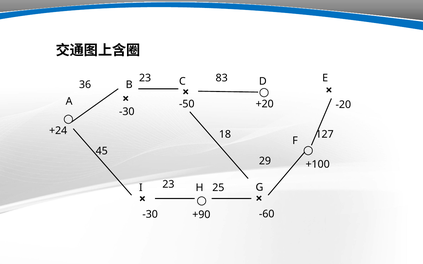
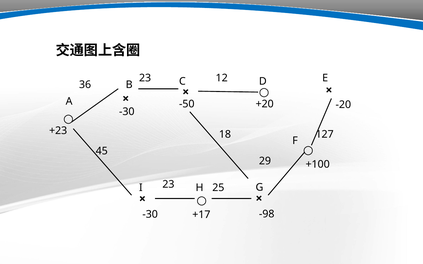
83: 83 -> 12
+24: +24 -> +23
-60: -60 -> -98
+90: +90 -> +17
